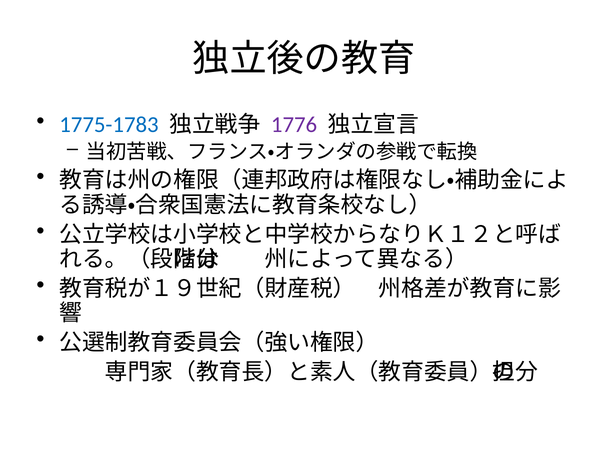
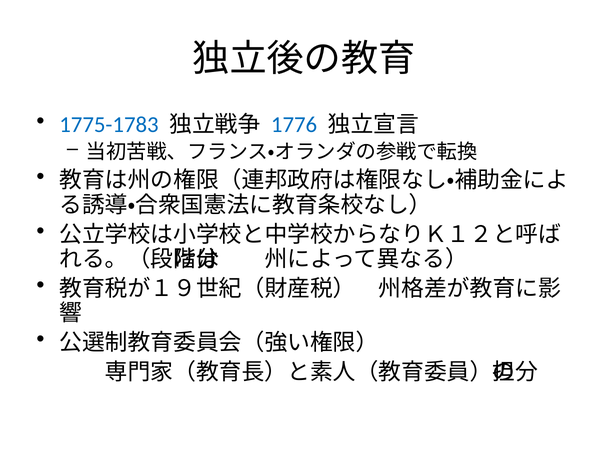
1776 colour: purple -> blue
